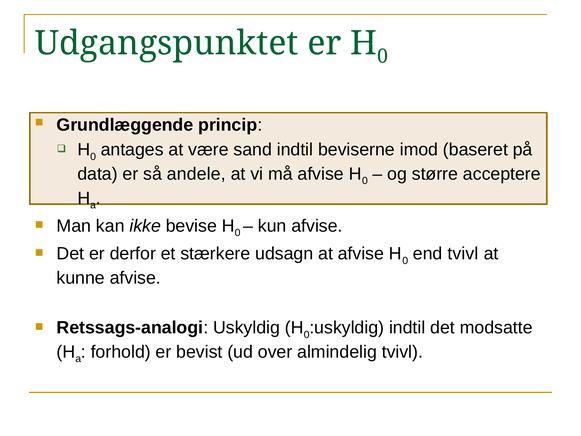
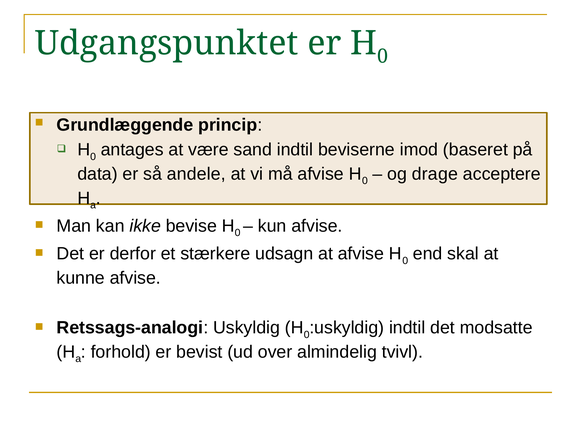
større: større -> drage
end tvivl: tvivl -> skal
